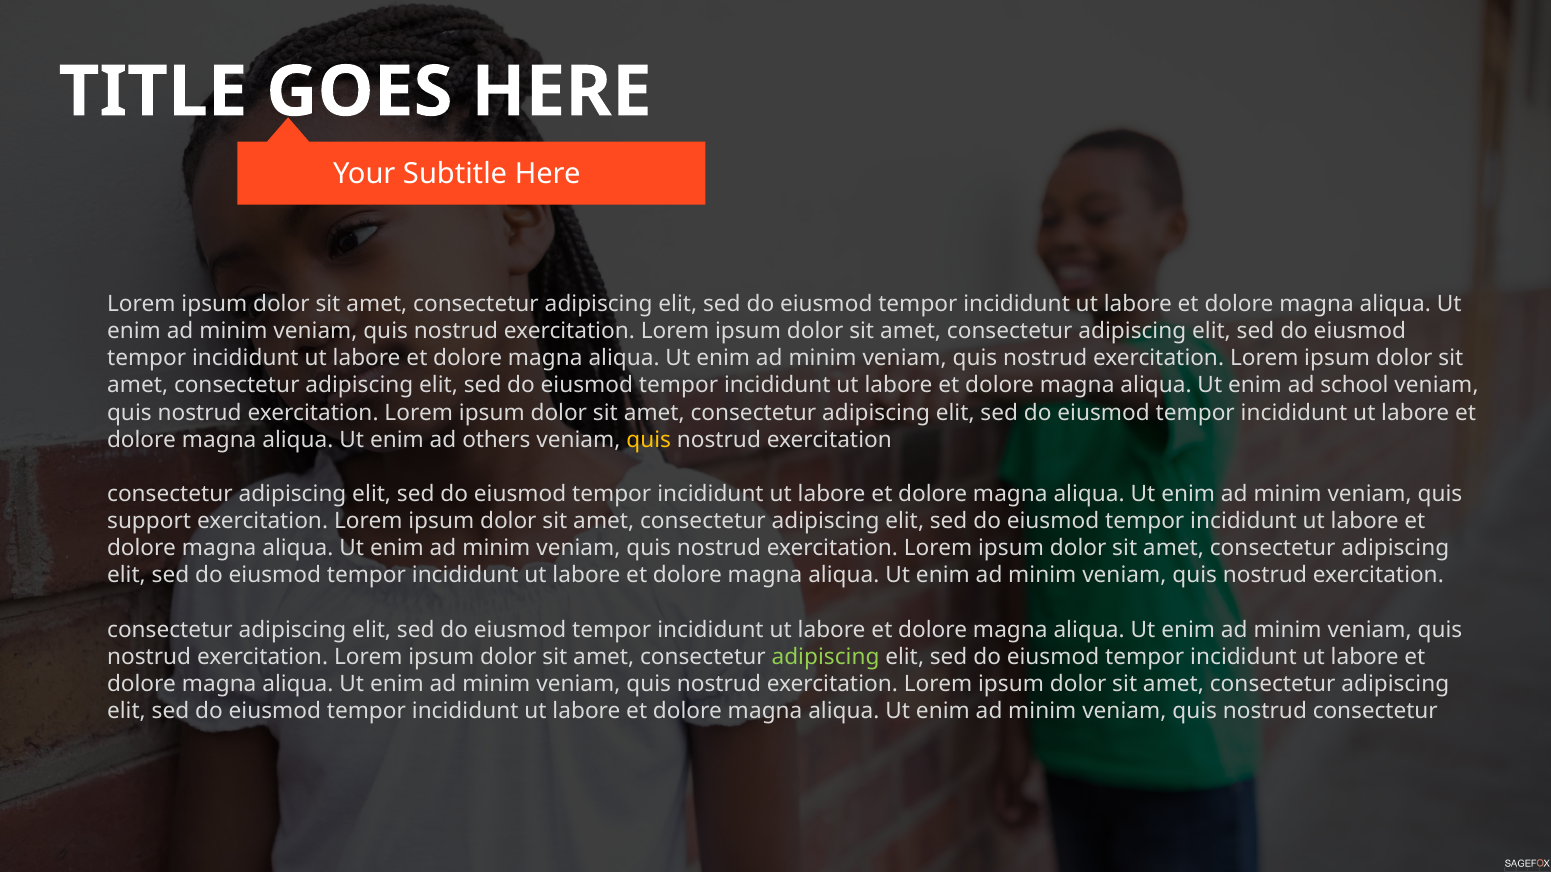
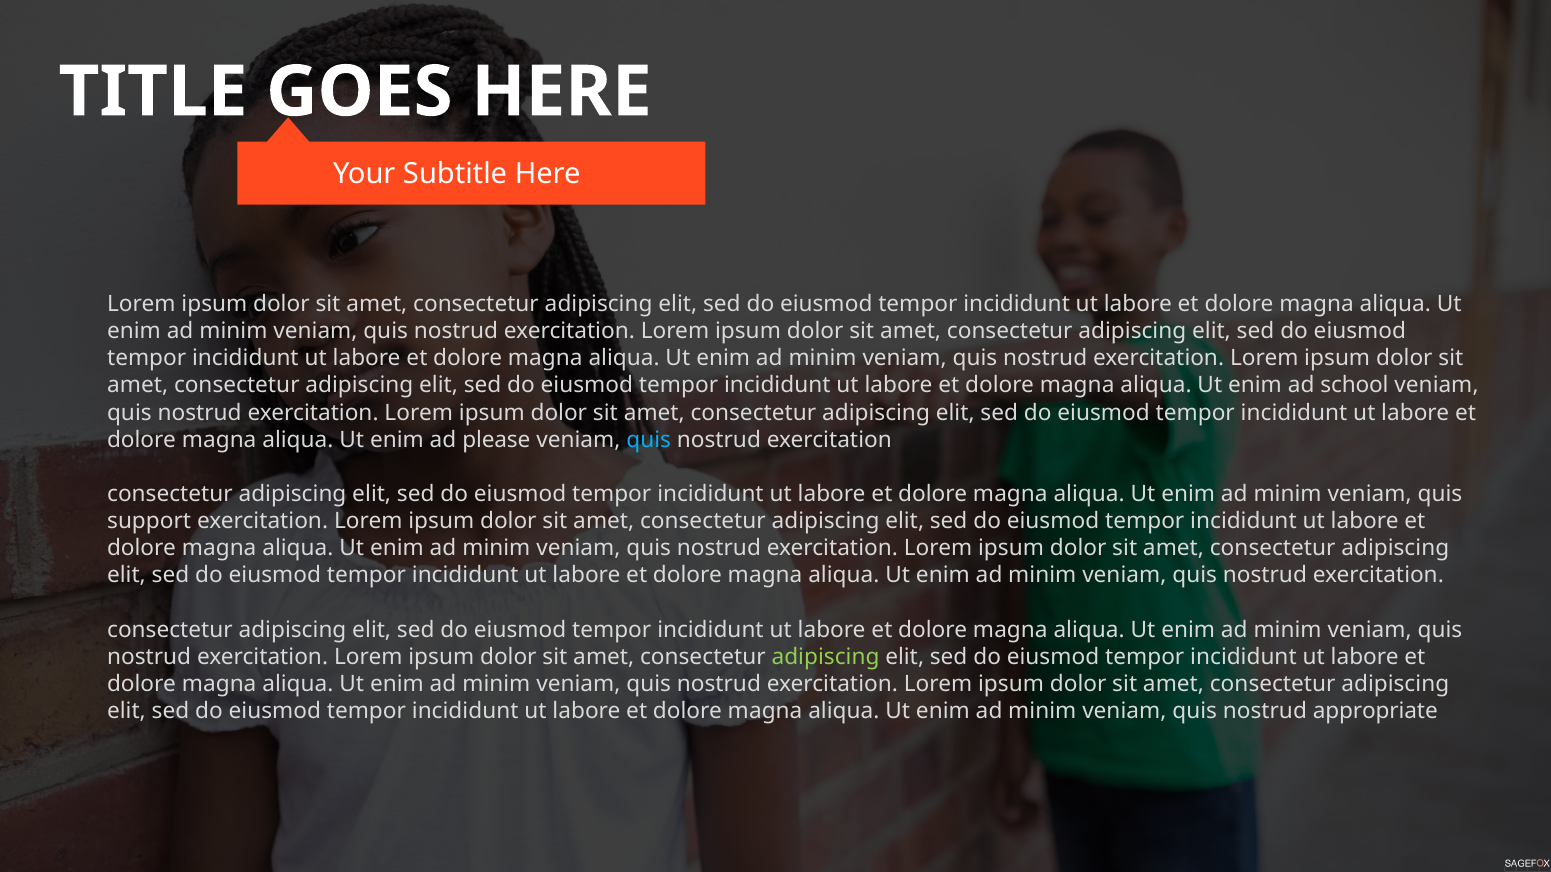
others: others -> please
quis at (649, 440) colour: yellow -> light blue
nostrud consectetur: consectetur -> appropriate
